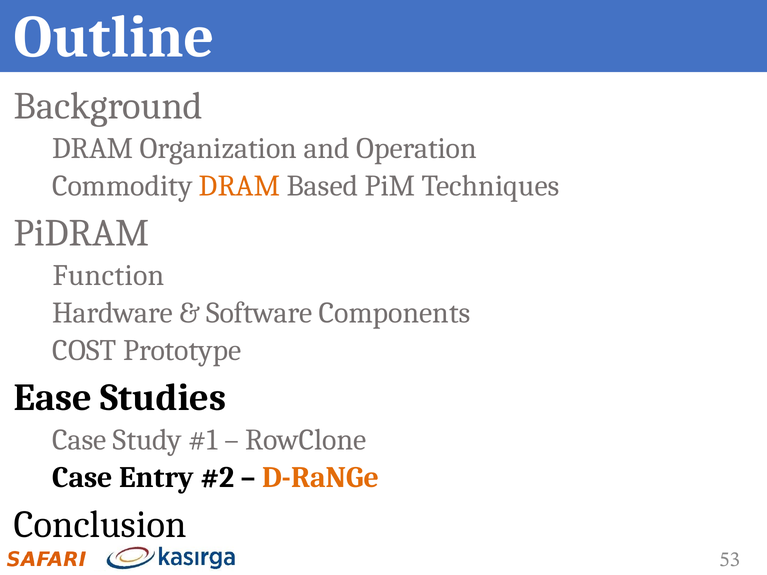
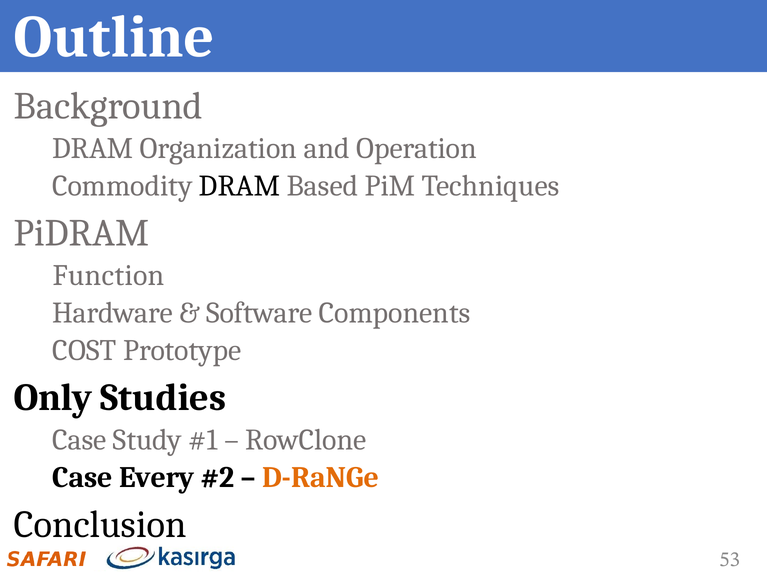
DRAM at (240, 186) colour: orange -> black
Ease: Ease -> Only
Entry: Entry -> Every
